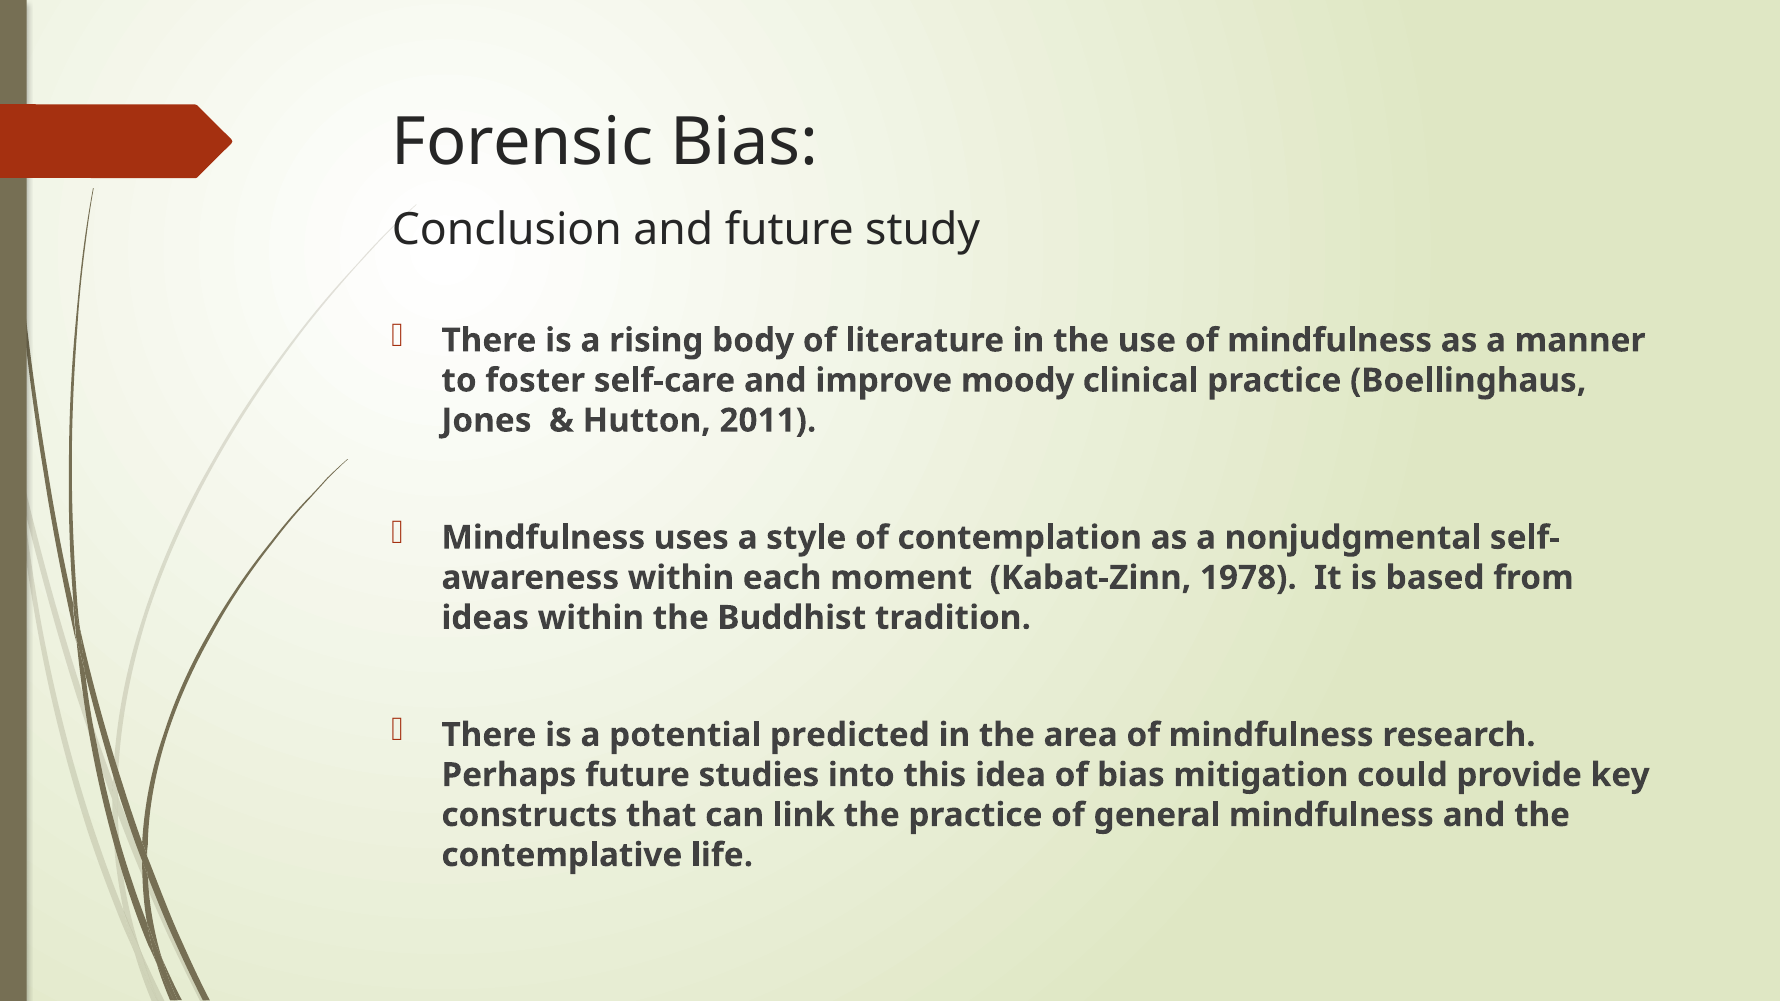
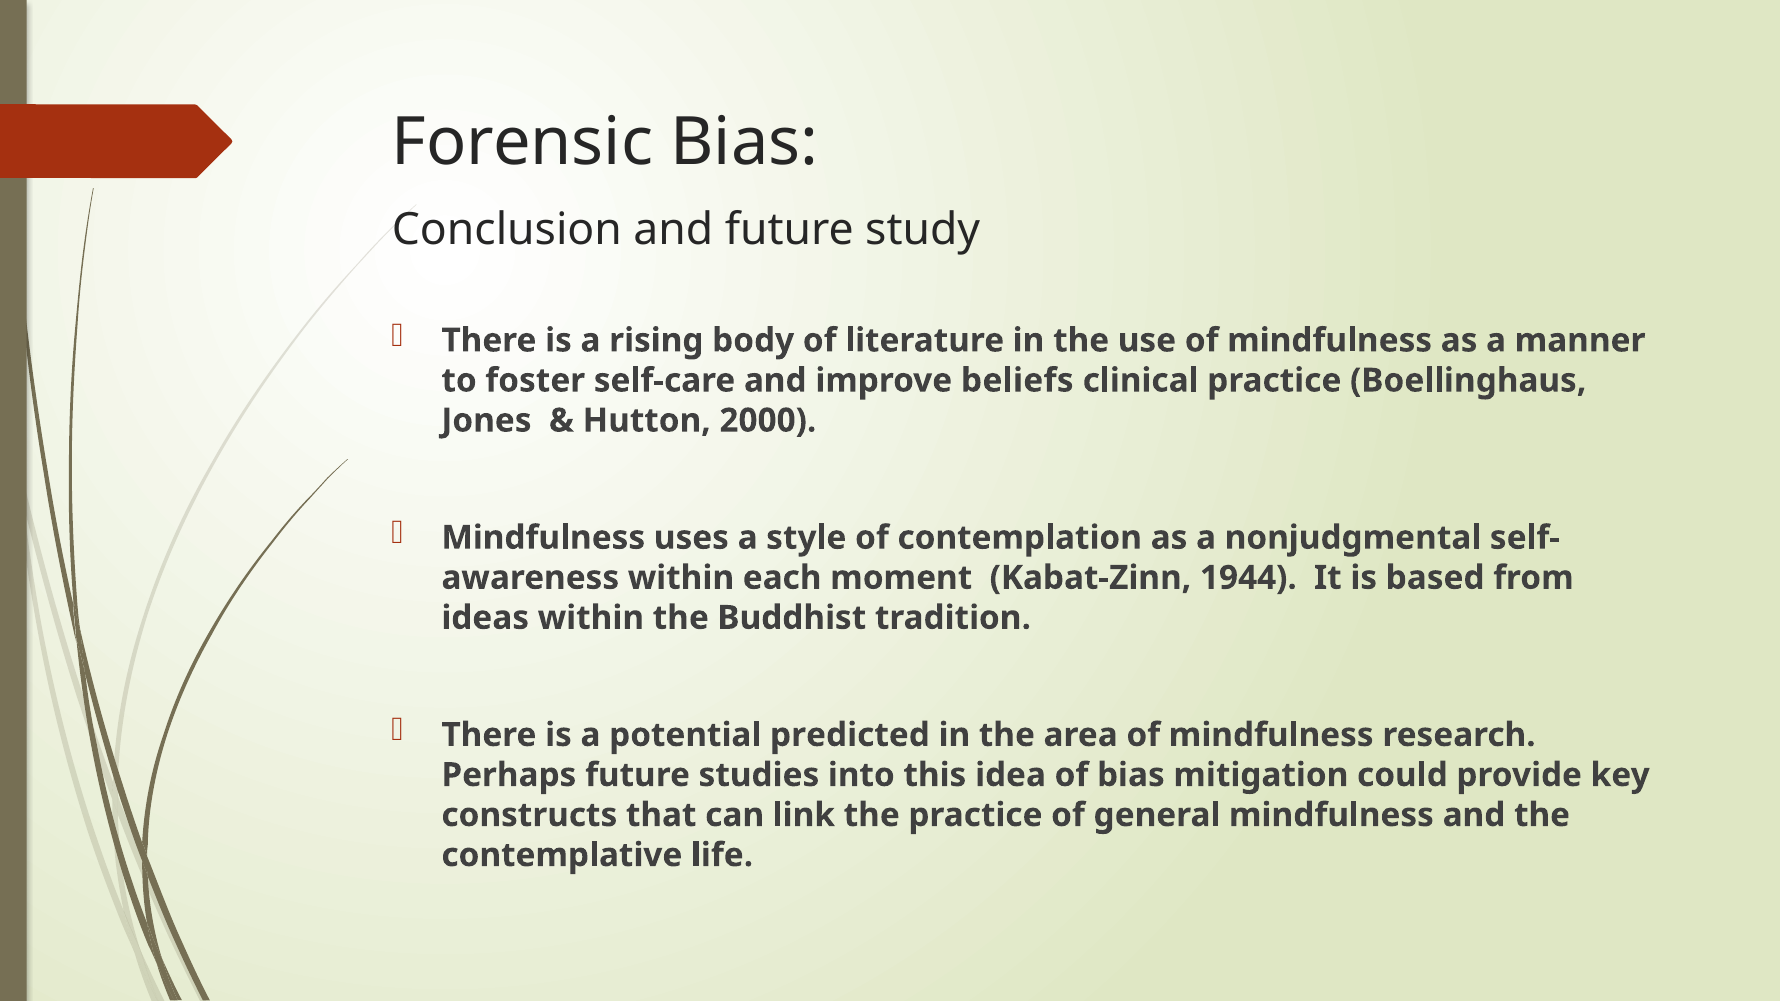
moody: moody -> beliefs
2011: 2011 -> 2000
1978: 1978 -> 1944
